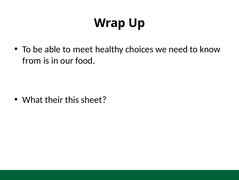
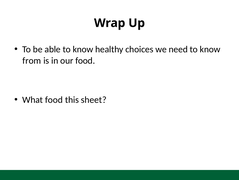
able to meet: meet -> know
What their: their -> food
